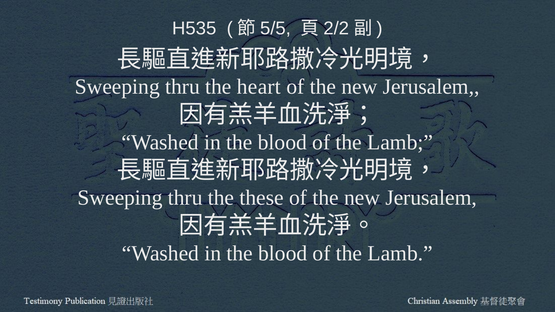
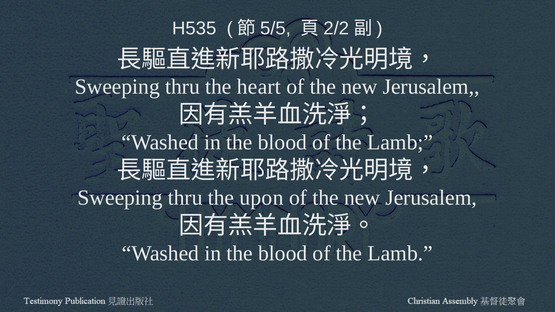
these: these -> upon
